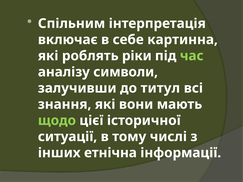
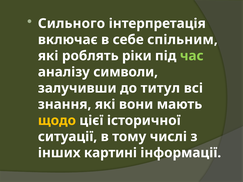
Спільним: Спільним -> Сильного
картинна: картинна -> спільним
щодо colour: light green -> yellow
етнічна: етнічна -> картині
